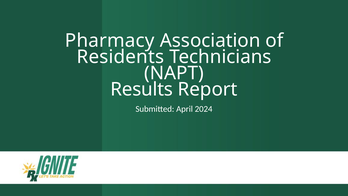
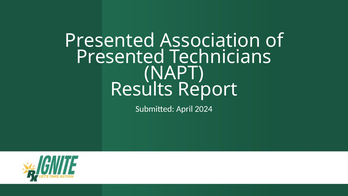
Pharmacy at (110, 41): Pharmacy -> Presented
Residents at (120, 57): Residents -> Presented
